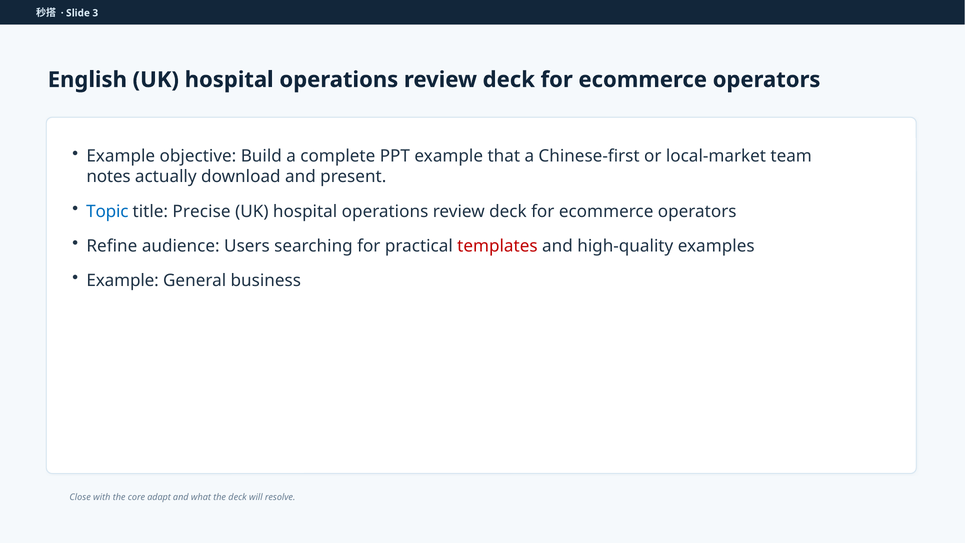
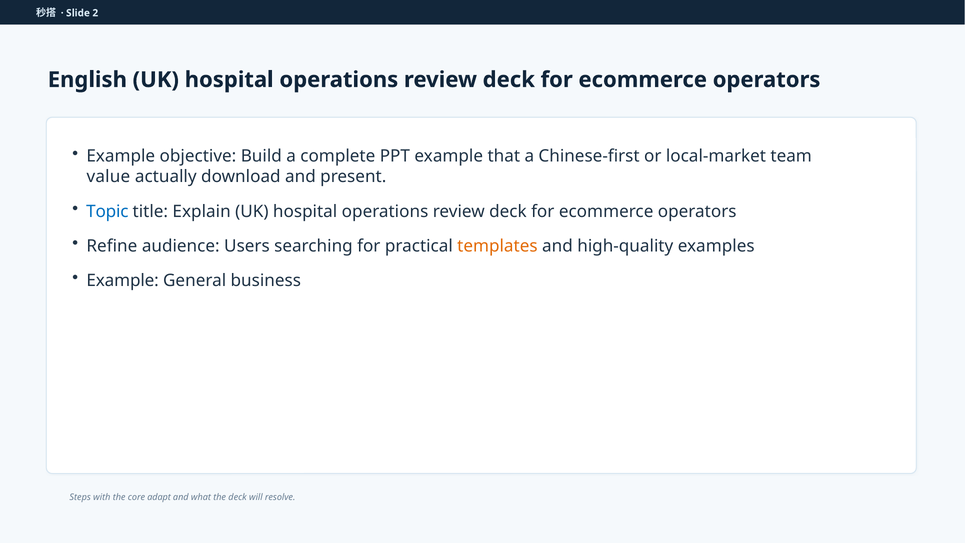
3: 3 -> 2
notes: notes -> value
Precise: Precise -> Explain
templates colour: red -> orange
Close: Close -> Steps
